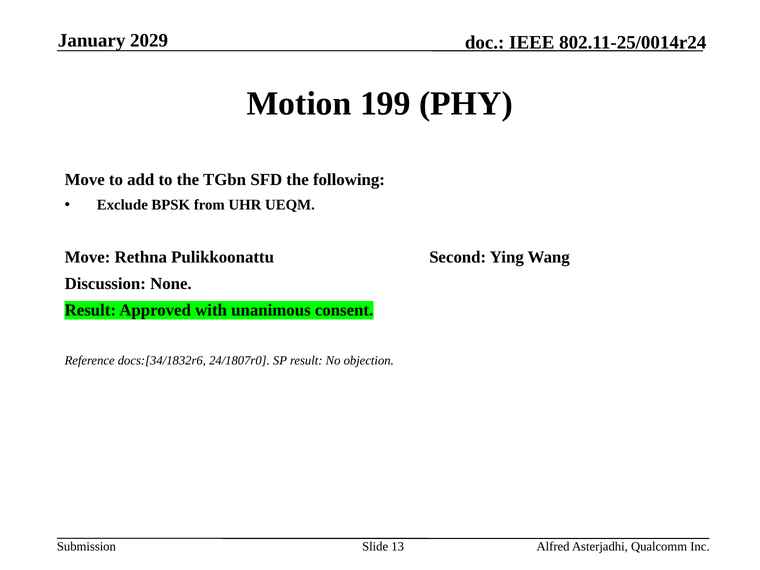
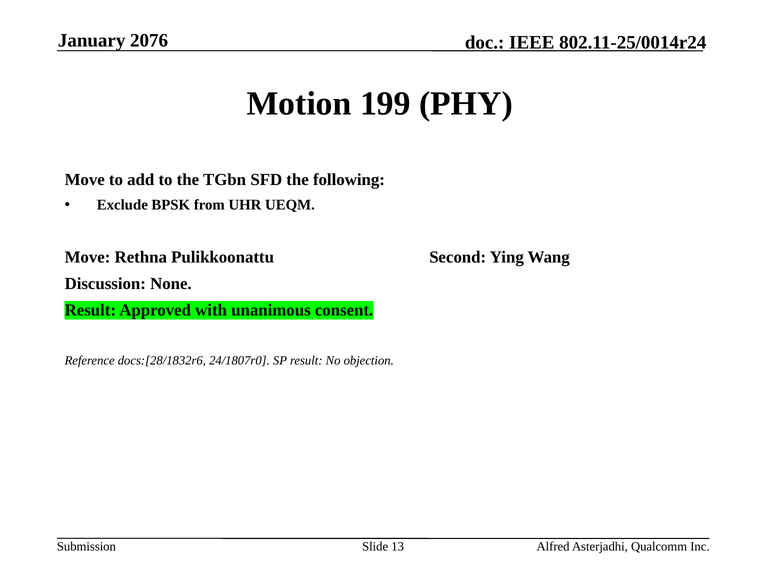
2029: 2029 -> 2076
docs:[34/1832r6: docs:[34/1832r6 -> docs:[28/1832r6
